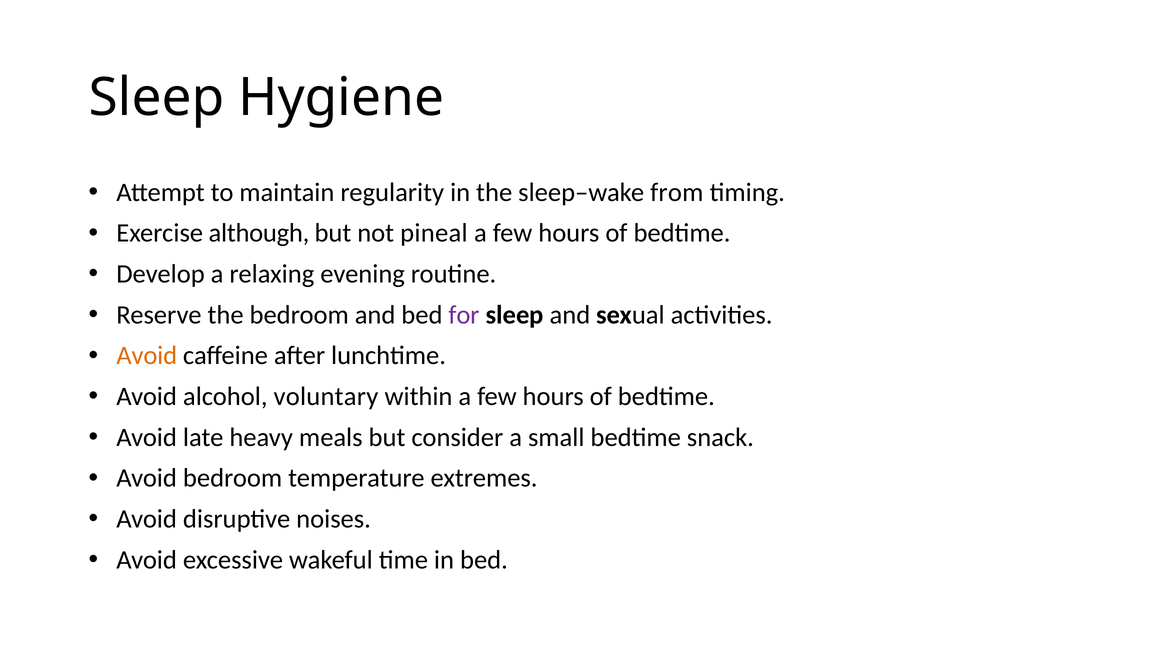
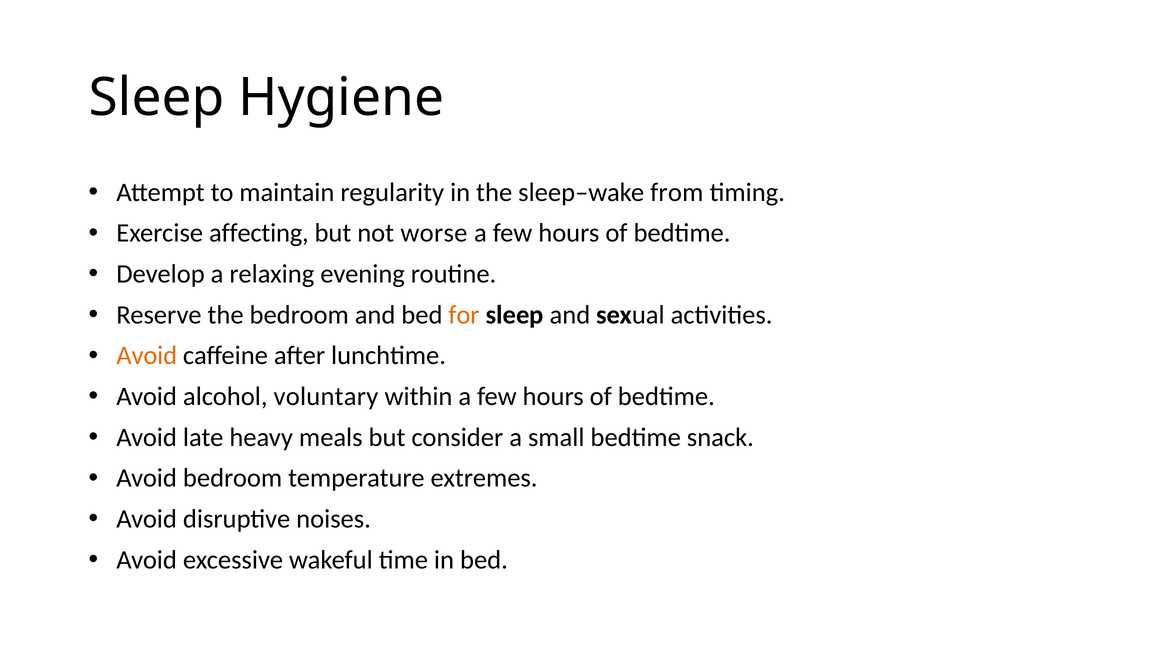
although: although -> affecting
pineal: pineal -> worse
for colour: purple -> orange
